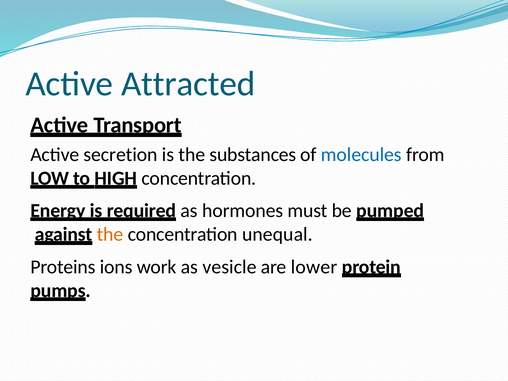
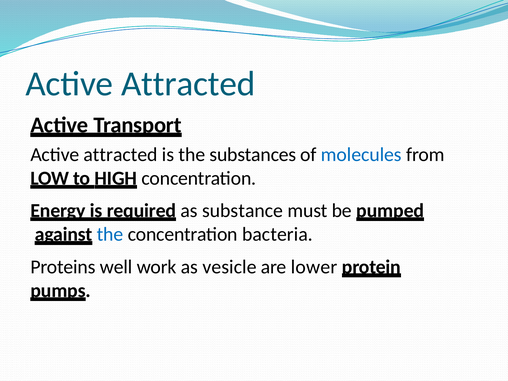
secretion at (121, 155): secretion -> attracted
hormones: hormones -> substance
the at (110, 234) colour: orange -> blue
unequal: unequal -> bacteria
ions: ions -> well
